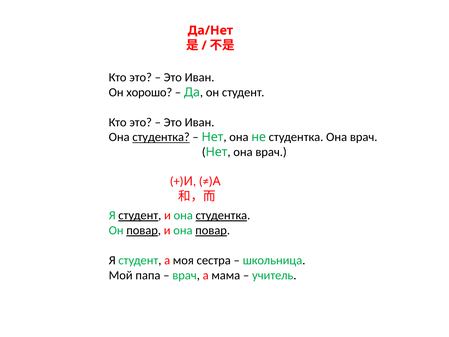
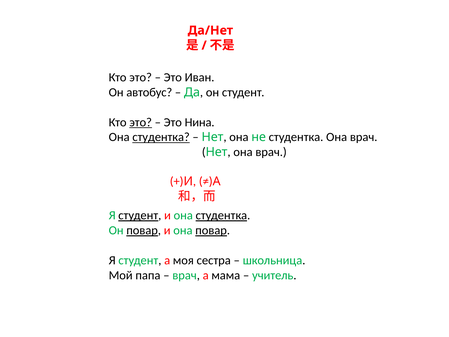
хорошо: хорошо -> автобус
это at (141, 122) underline: none -> present
Иван at (200, 122): Иван -> Нина
